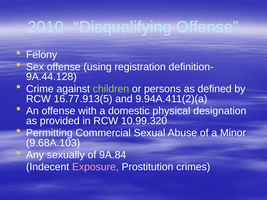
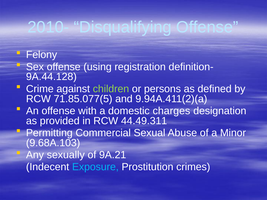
16.77.913(5: 16.77.913(5 -> 71.85.077(5
physical: physical -> charges
10.99.320: 10.99.320 -> 44.49.311
9A.84: 9A.84 -> 9A.21
Exposure colour: pink -> light blue
